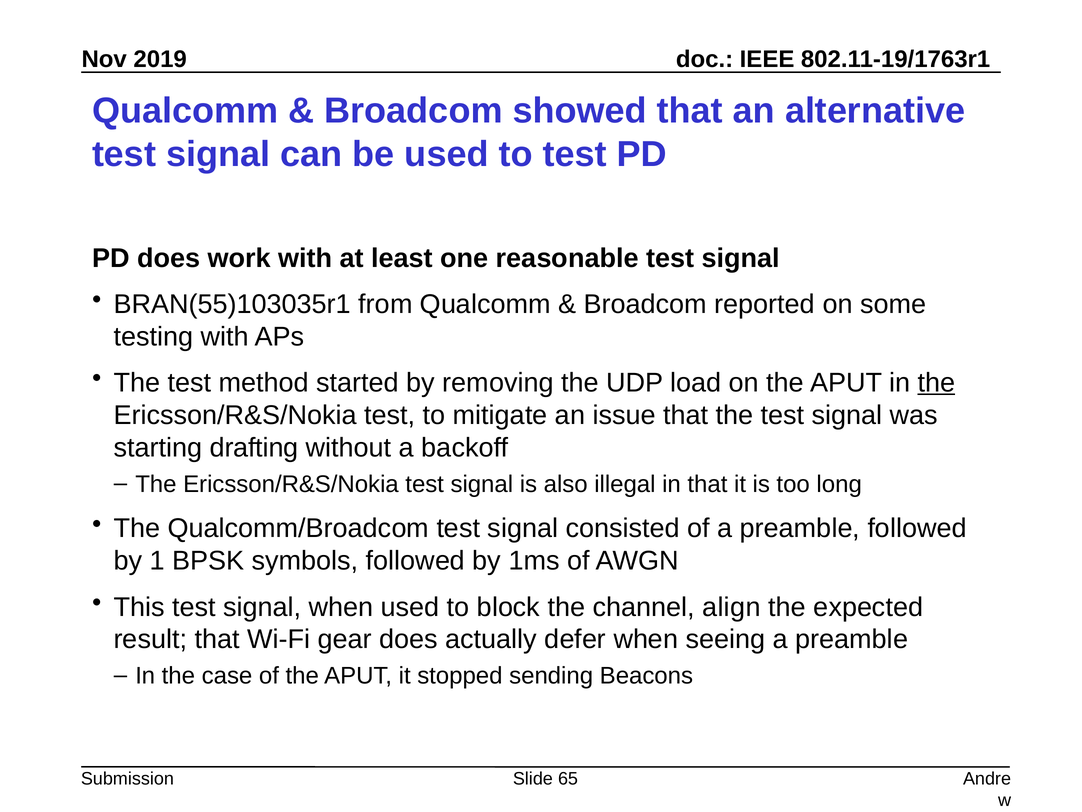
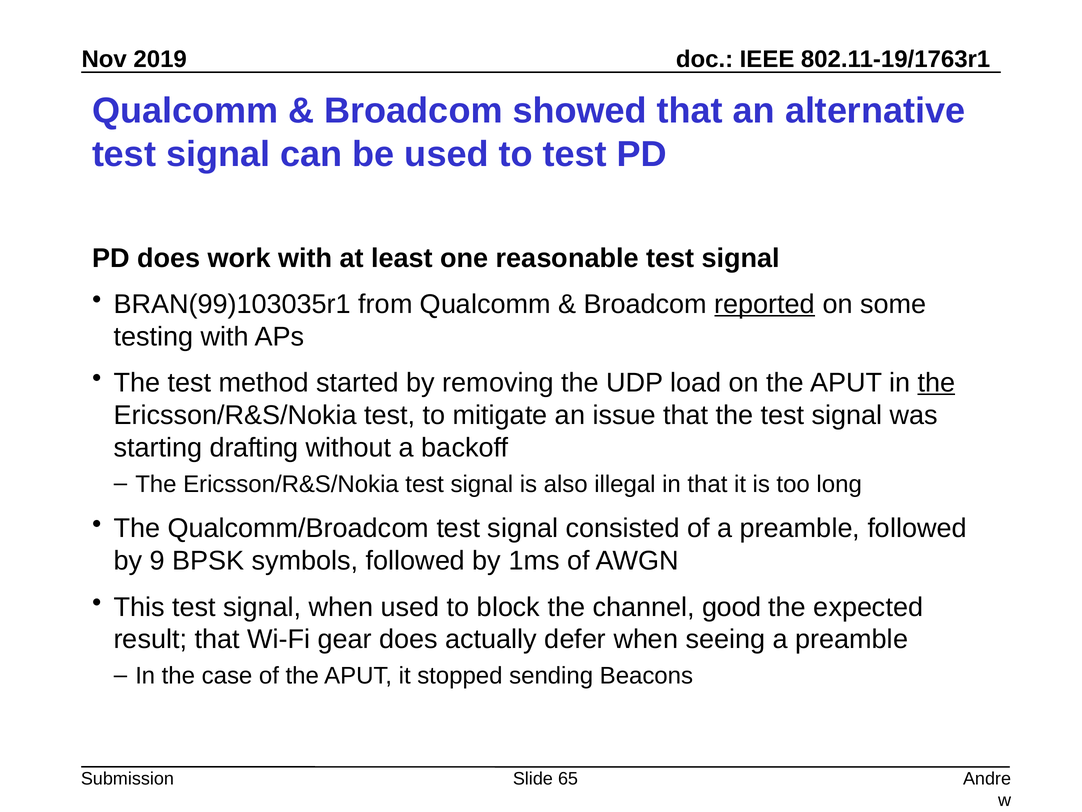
BRAN(55)103035r1: BRAN(55)103035r1 -> BRAN(99)103035r1
reported underline: none -> present
1: 1 -> 9
align: align -> good
